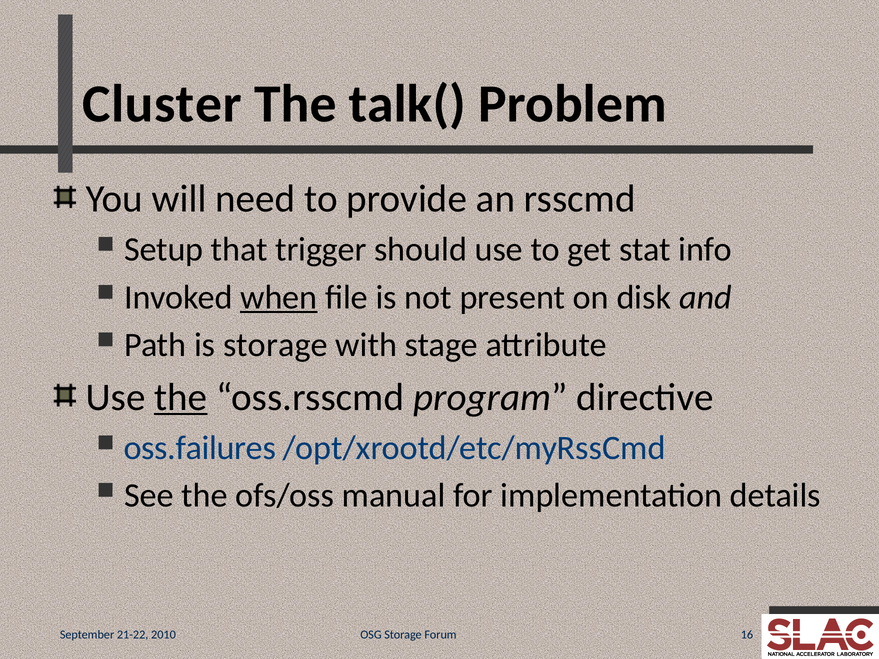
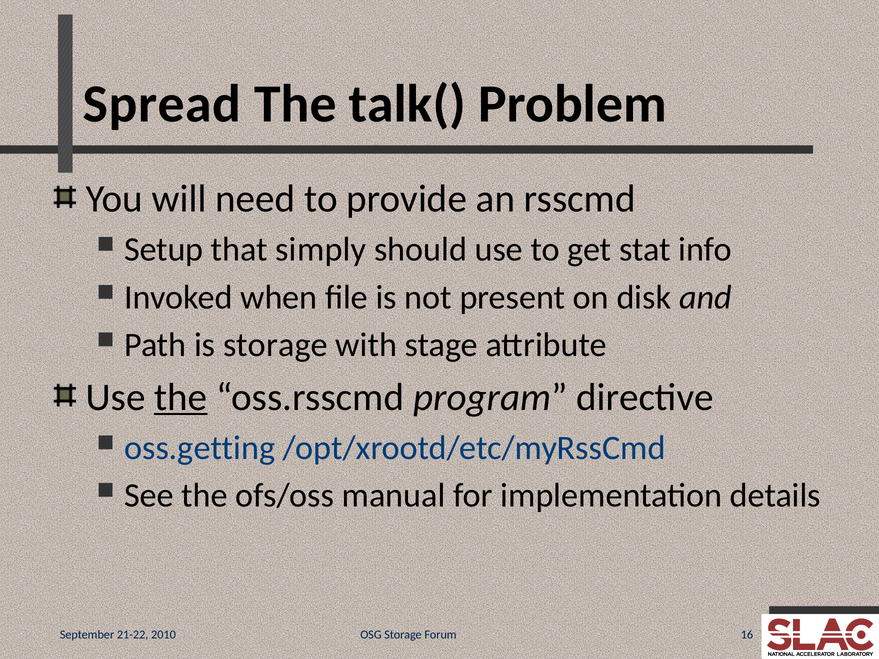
Cluster: Cluster -> Spread
trigger: trigger -> simply
when underline: present -> none
oss.failures: oss.failures -> oss.getting
